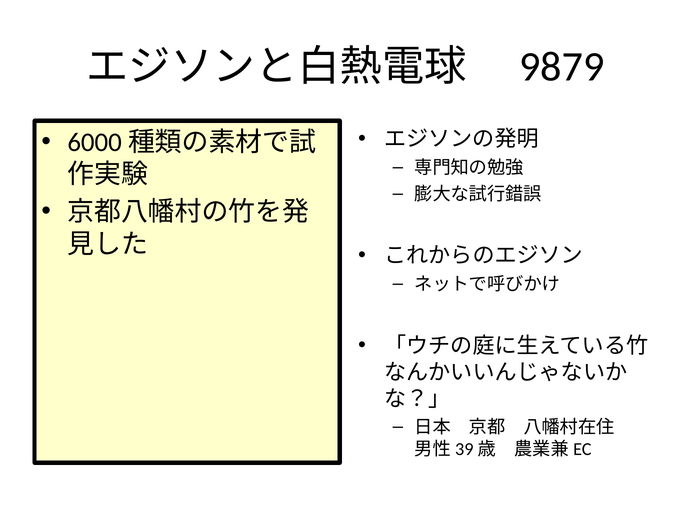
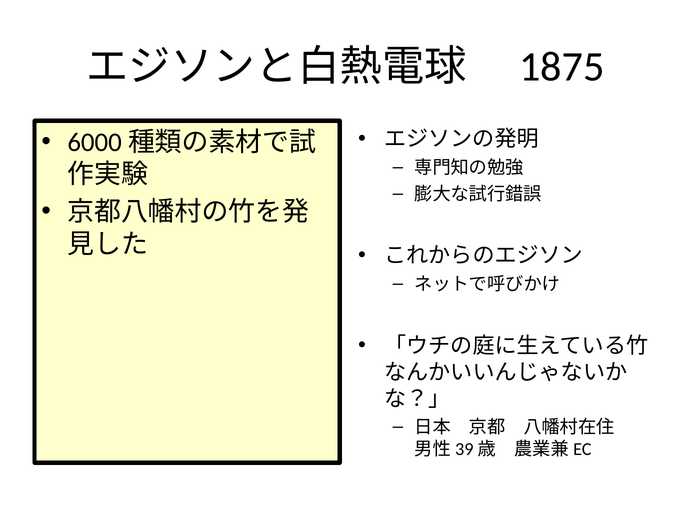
9879: 9879 -> 1875
